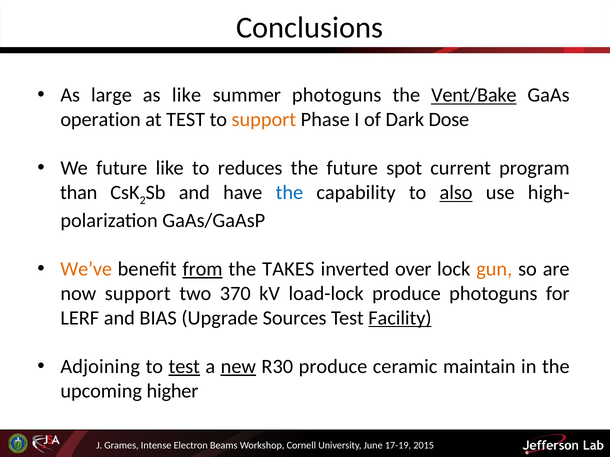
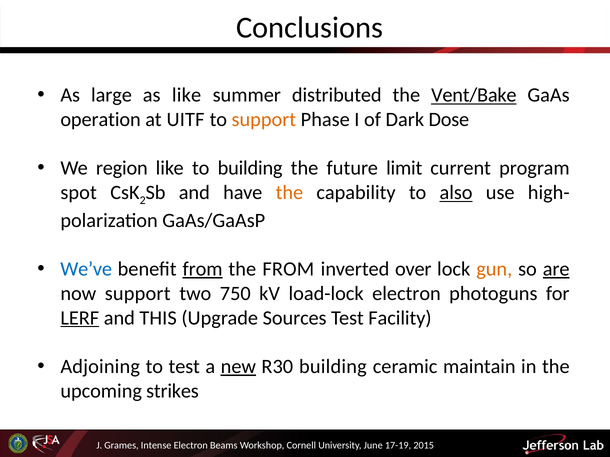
summer photoguns: photoguns -> distributed
at TEST: TEST -> UITF
We future: future -> region
to reduces: reduces -> building
spot: spot -> limit
than: than -> spot
the at (289, 193) colour: blue -> orange
We’ve colour: orange -> blue
the TAKES: TAKES -> FROM
are underline: none -> present
370: 370 -> 750
load-lock produce: produce -> electron
LERF underline: none -> present
BIAS: BIAS -> THIS
Facility underline: present -> none
test at (184, 367) underline: present -> none
R30 produce: produce -> building
higher: higher -> strikes
